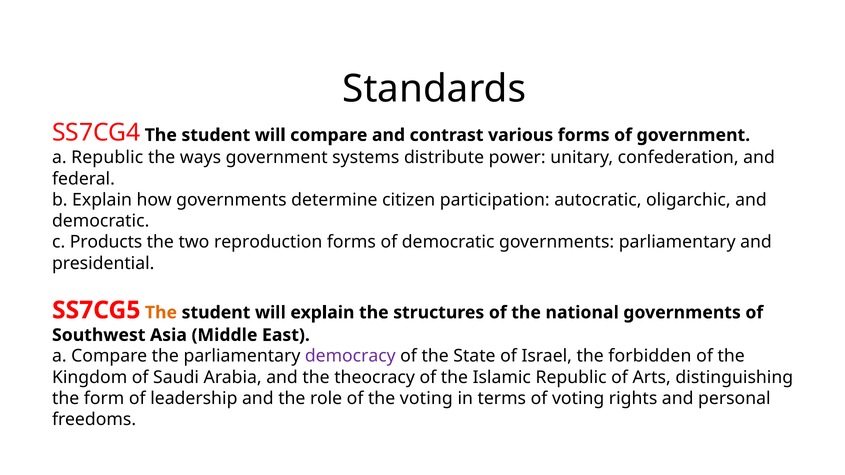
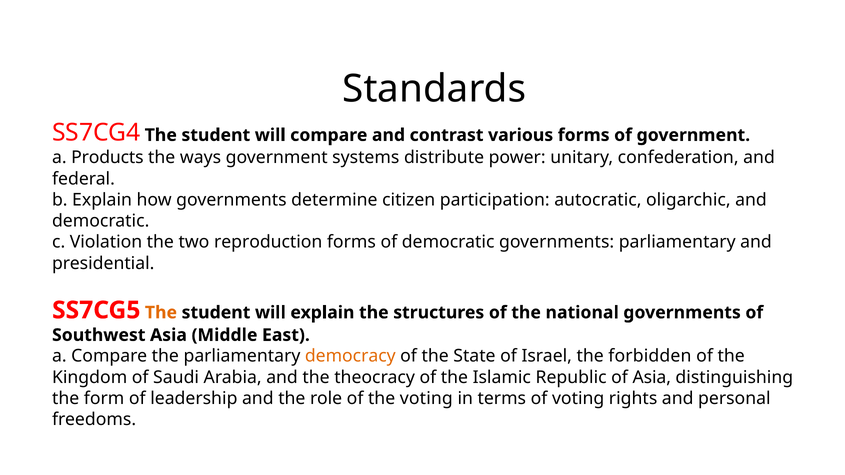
a Republic: Republic -> Products
Products: Products -> Violation
democracy colour: purple -> orange
of Arts: Arts -> Asia
